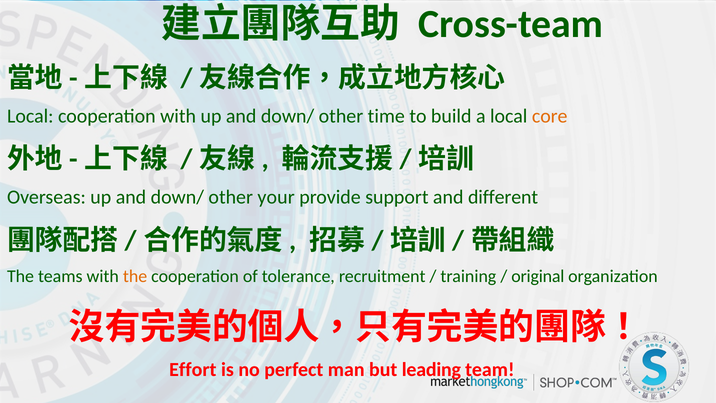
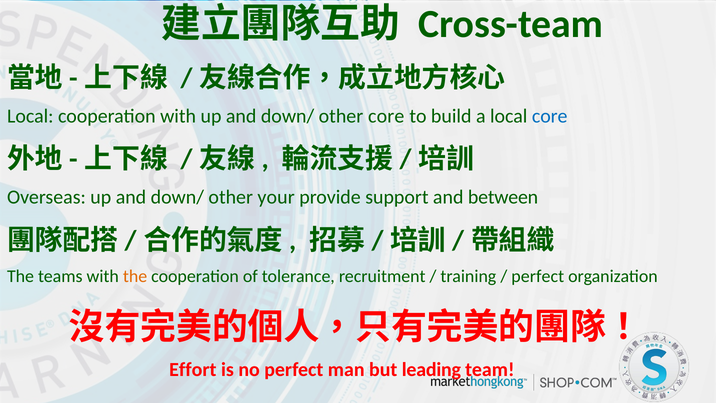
other time: time -> core
core at (550, 116) colour: orange -> blue
different: different -> between
original at (538, 276): original -> perfect
